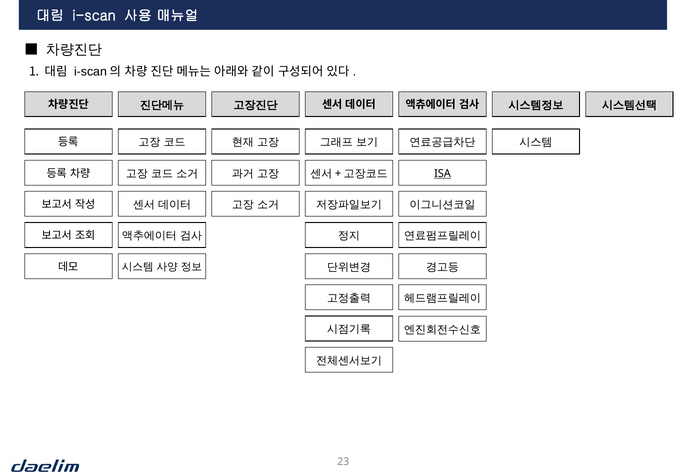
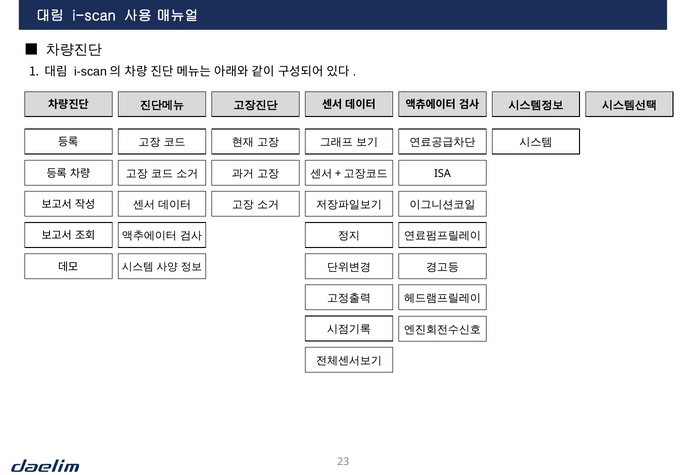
ISA underline: present -> none
